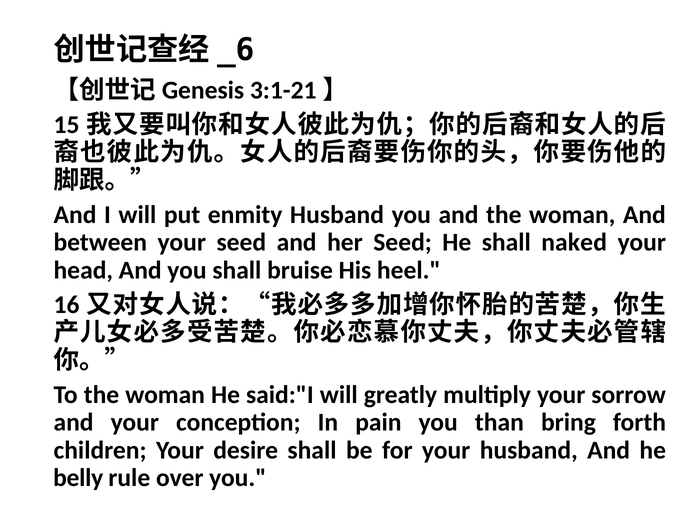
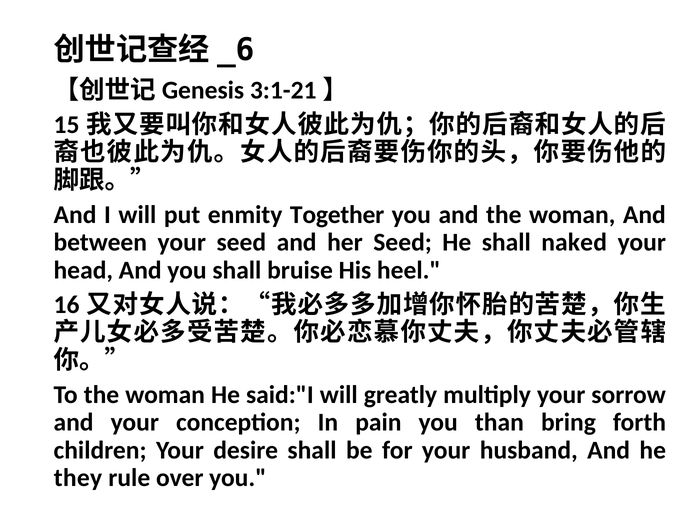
enmity Husband: Husband -> Together
belly: belly -> they
